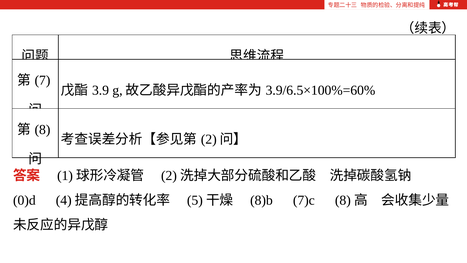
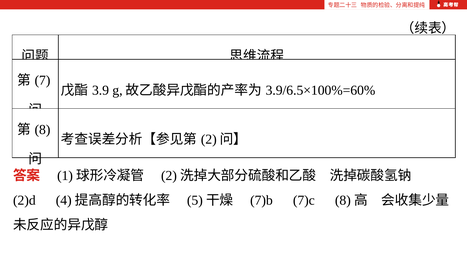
0)d: 0)d -> 2)d
8)b: 8)b -> 7)b
